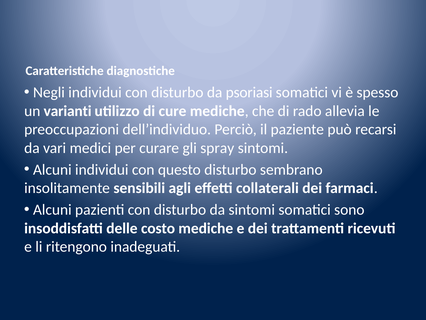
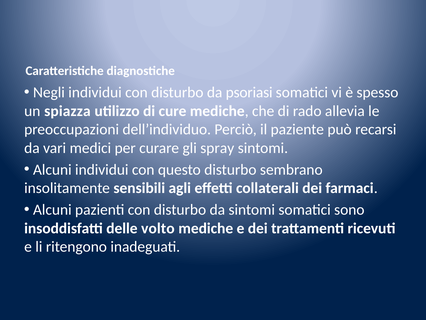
varianti: varianti -> spiazza
costo: costo -> volto
